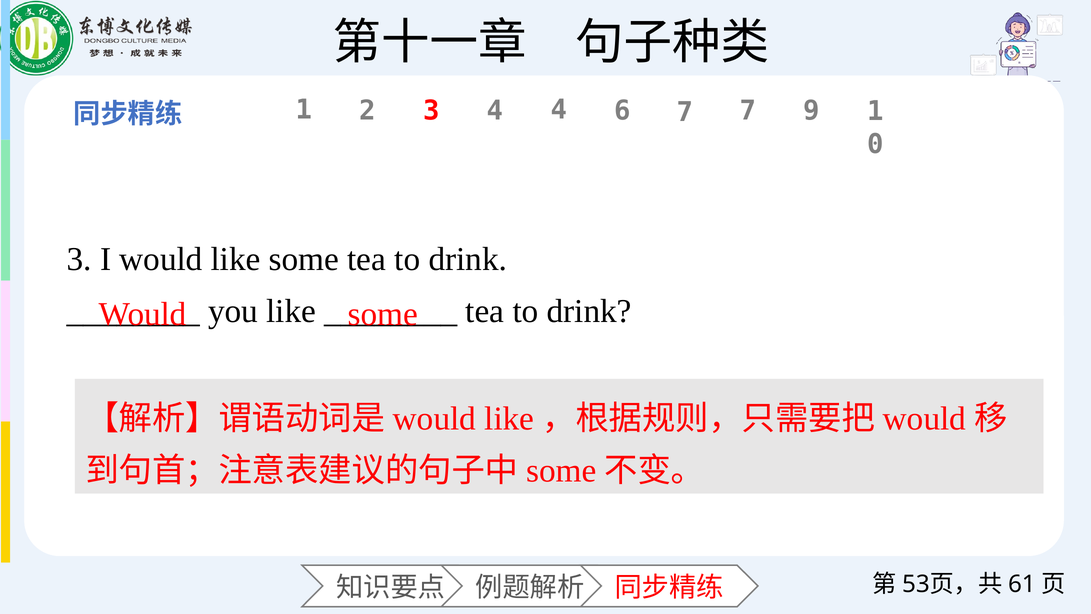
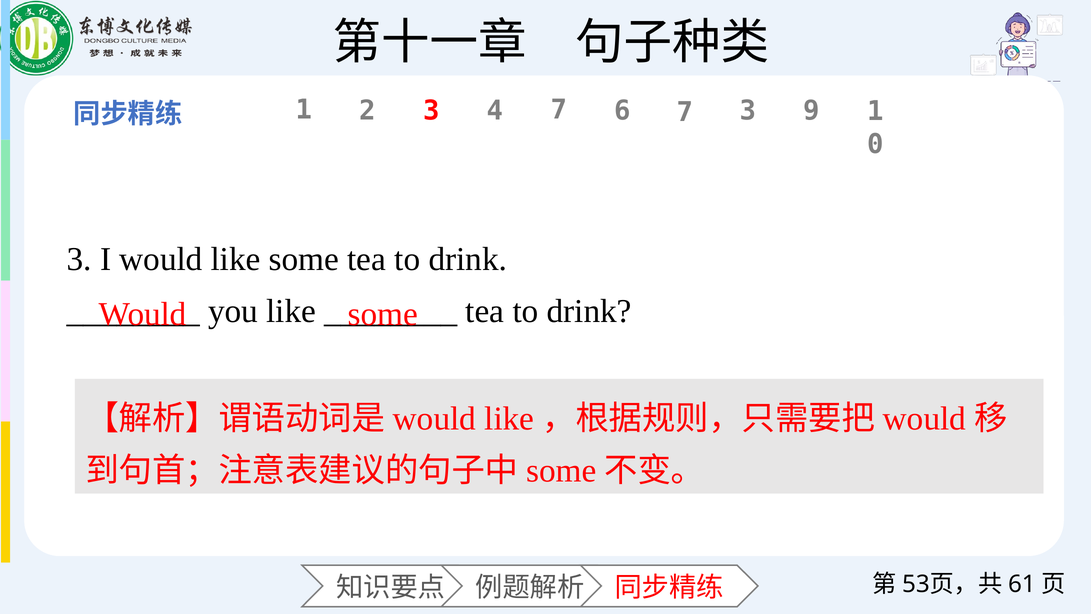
4 4: 4 -> 7
7 7: 7 -> 3
